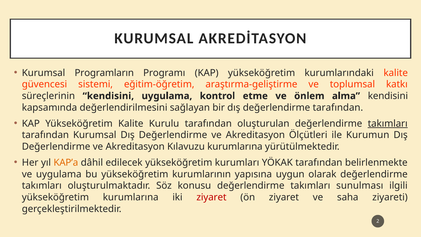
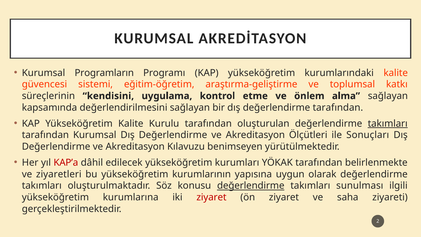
alma kendisini: kendisini -> sağlayan
Kurumun: Kurumun -> Sonuçları
Kılavuzu kurumlarına: kurumlarına -> benimseyen
KAP’a colour: orange -> red
ve uygulama: uygulama -> ziyaretleri
değerlendirme at (251, 186) underline: none -> present
